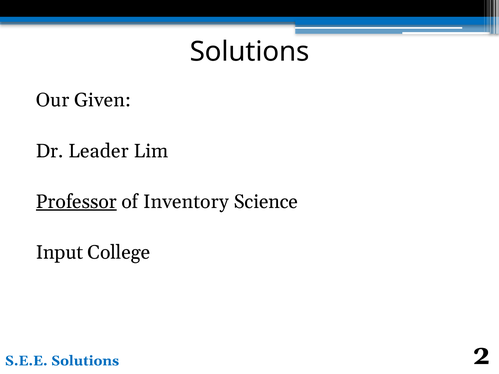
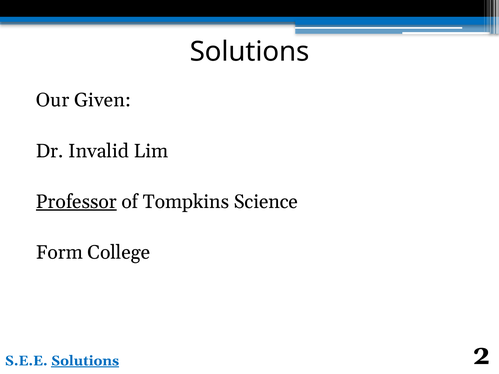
Leader: Leader -> Invalid
Inventory: Inventory -> Tompkins
Input: Input -> Form
Solutions at (85, 361) underline: none -> present
